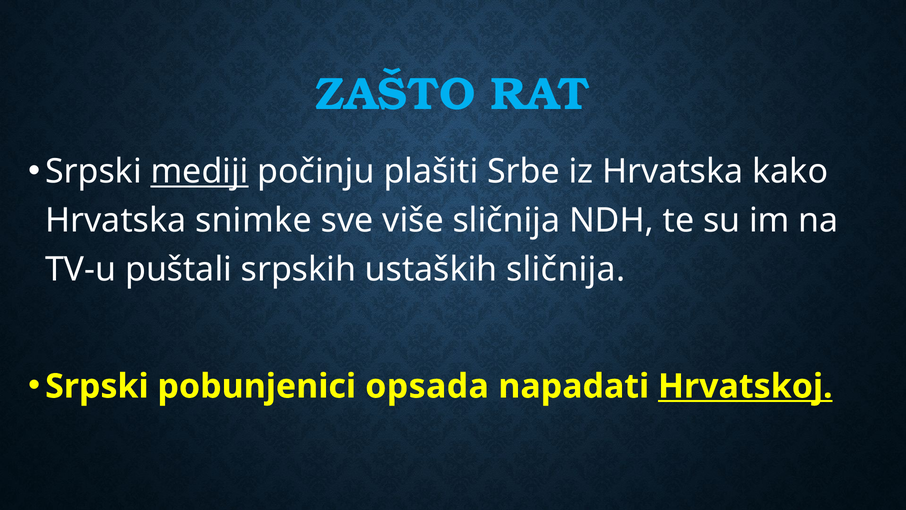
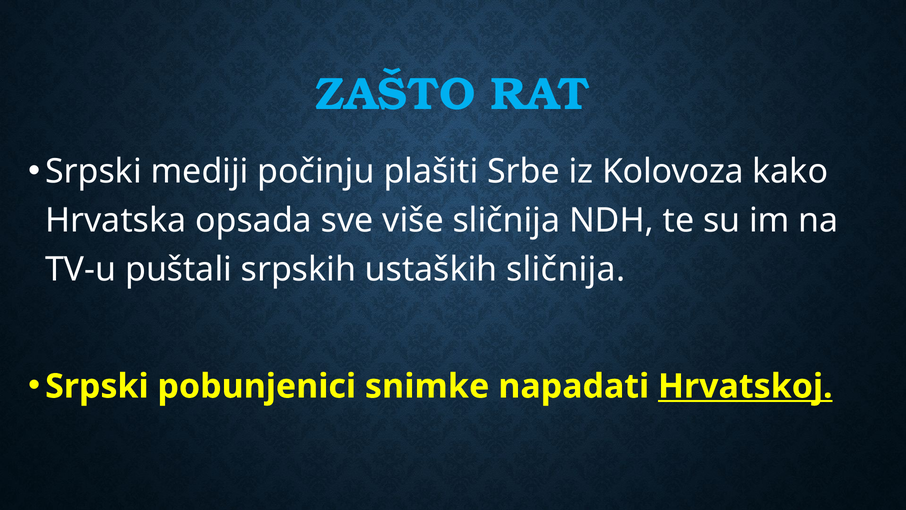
mediji underline: present -> none
iz Hrvatska: Hrvatska -> Kolovoza
snimke: snimke -> opsada
opsada: opsada -> snimke
